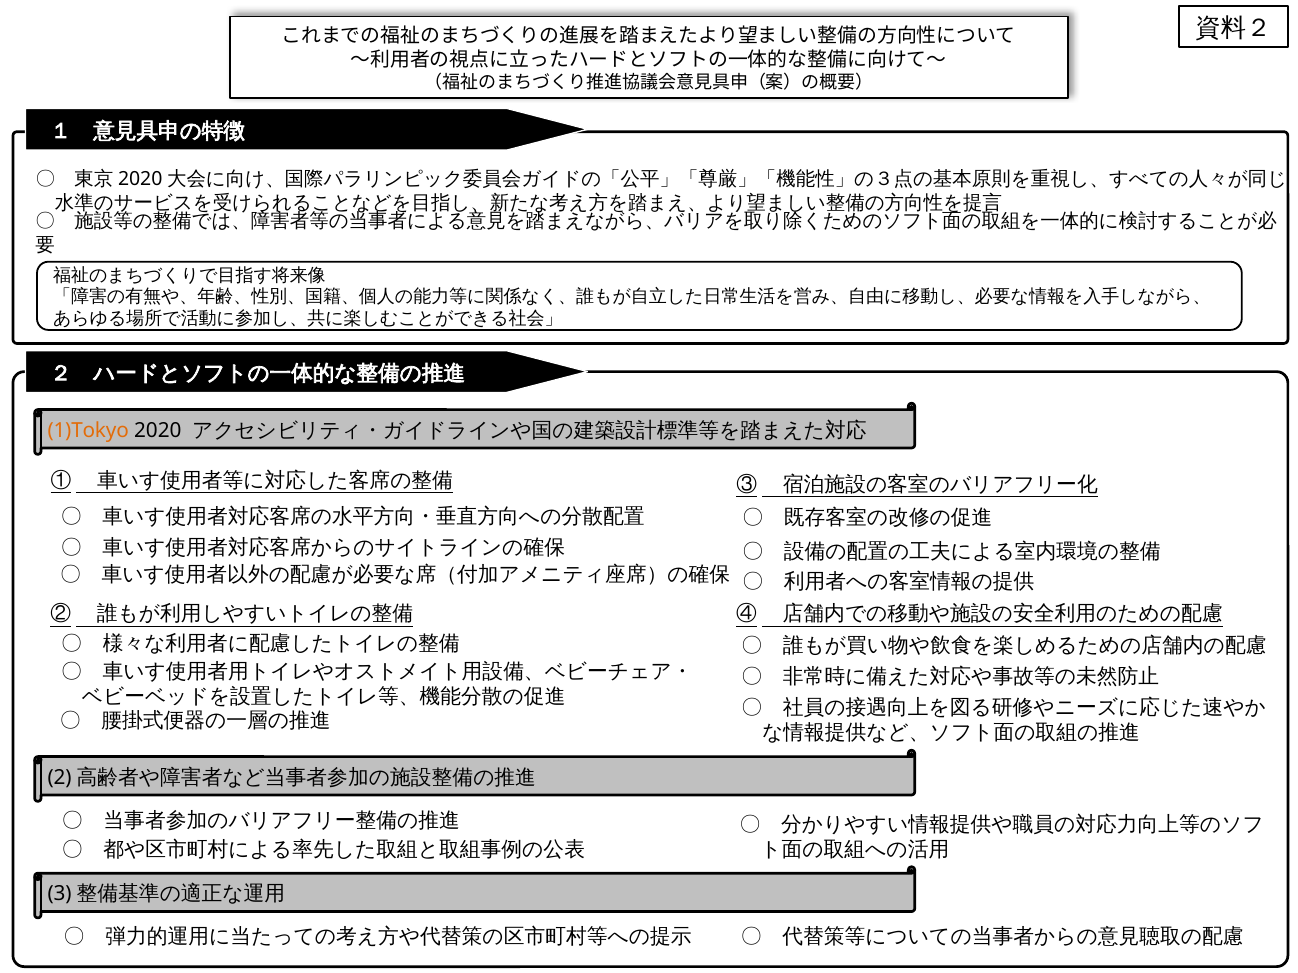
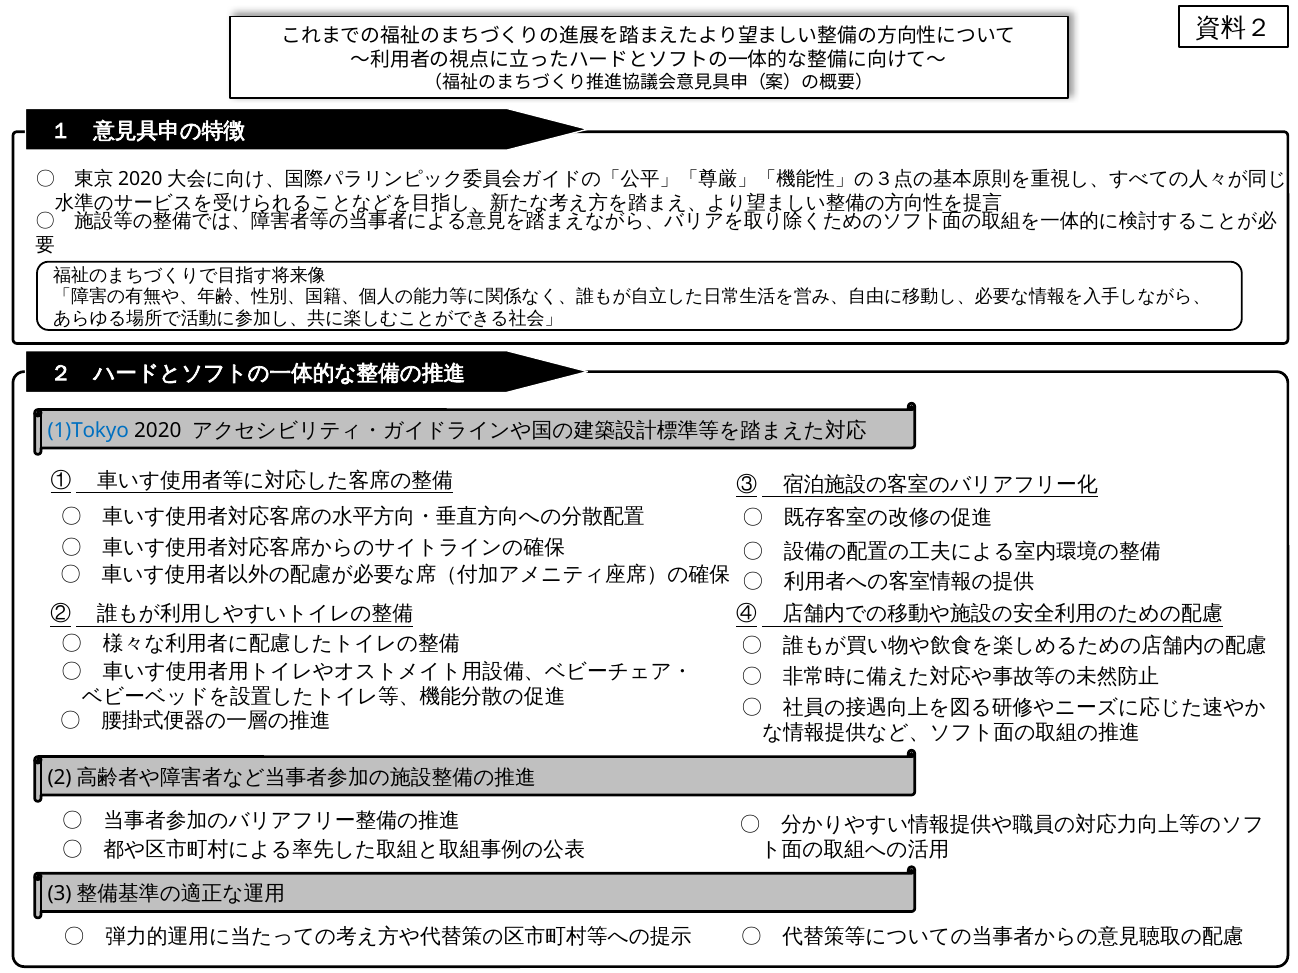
1)Tokyo colour: orange -> blue
